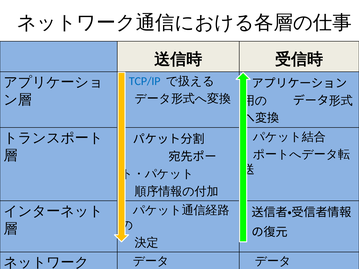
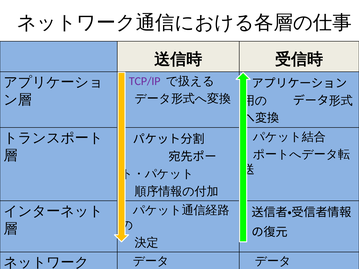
TCP/IP colour: blue -> purple
